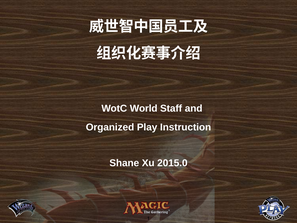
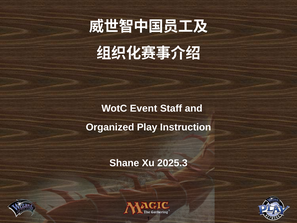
World: World -> Event
2015.0: 2015.0 -> 2025.3
